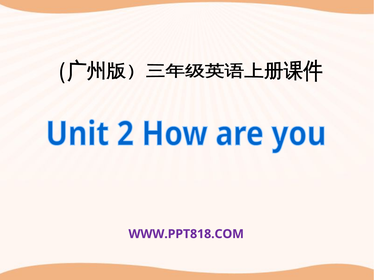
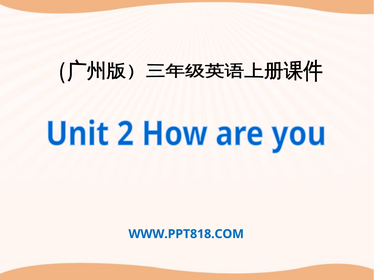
WWW.PPT818.COM colour: purple -> blue
